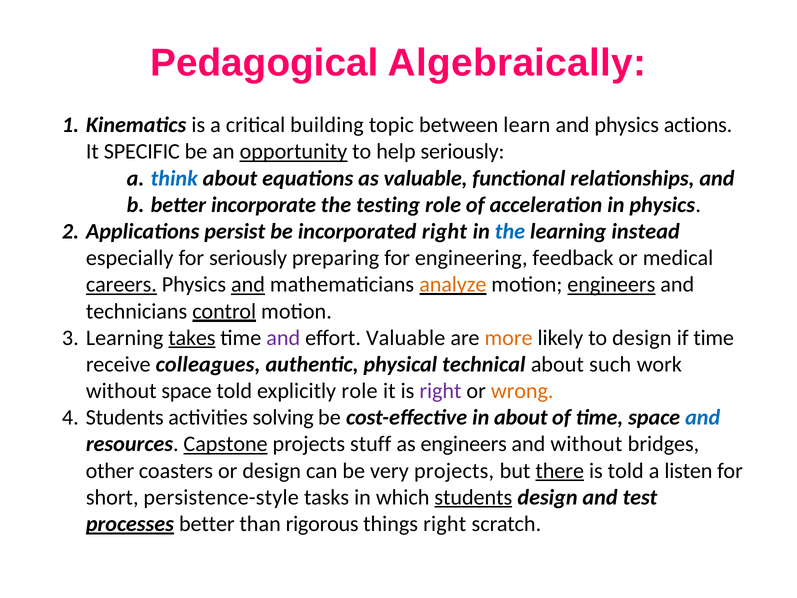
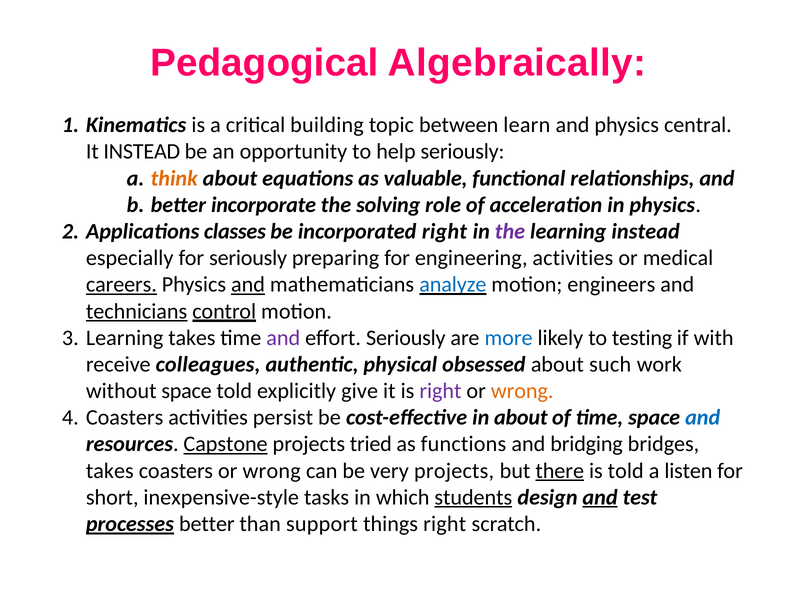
actions: actions -> central
It SPECIFIC: SPECIFIC -> INSTEAD
opportunity underline: present -> none
think colour: blue -> orange
testing: testing -> solving
persist: persist -> classes
the at (510, 231) colour: blue -> purple
engineering feedback: feedback -> activities
analyze colour: orange -> blue
engineers at (611, 285) underline: present -> none
technicians underline: none -> present
takes at (192, 338) underline: present -> none
effort Valuable: Valuable -> Seriously
more colour: orange -> blue
to design: design -> testing
if time: time -> with
technical: technical -> obsessed
explicitly role: role -> give
Students at (125, 417): Students -> Coasters
solving: solving -> persist
stuff: stuff -> tried
as engineers: engineers -> functions
and without: without -> bridging
other at (110, 471): other -> takes
coasters or design: design -> wrong
persistence-style: persistence-style -> inexpensive-style
and at (600, 497) underline: none -> present
rigorous: rigorous -> support
